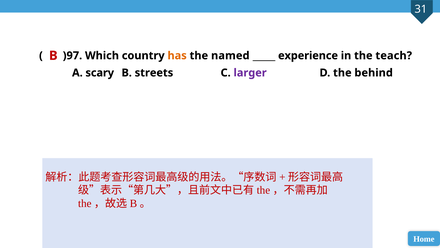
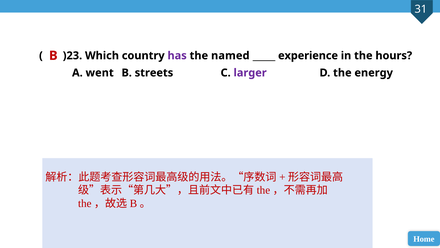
)97: )97 -> )23
has colour: orange -> purple
teach: teach -> hours
scary: scary -> went
behind: behind -> energy
